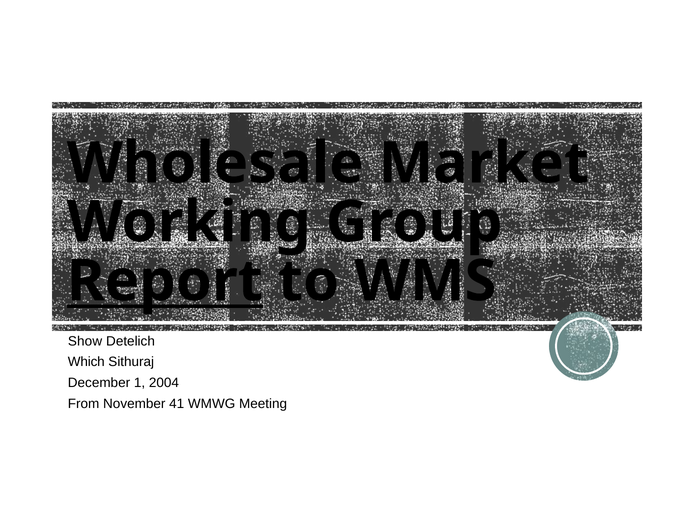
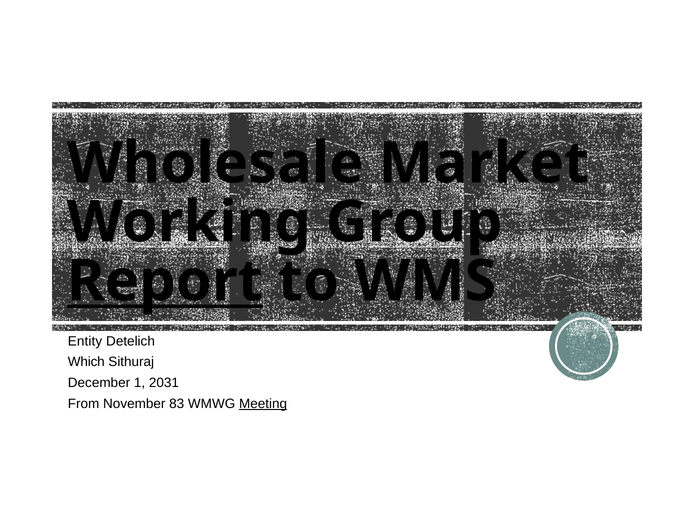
Show: Show -> Entity
2004: 2004 -> 2031
41: 41 -> 83
Meeting underline: none -> present
